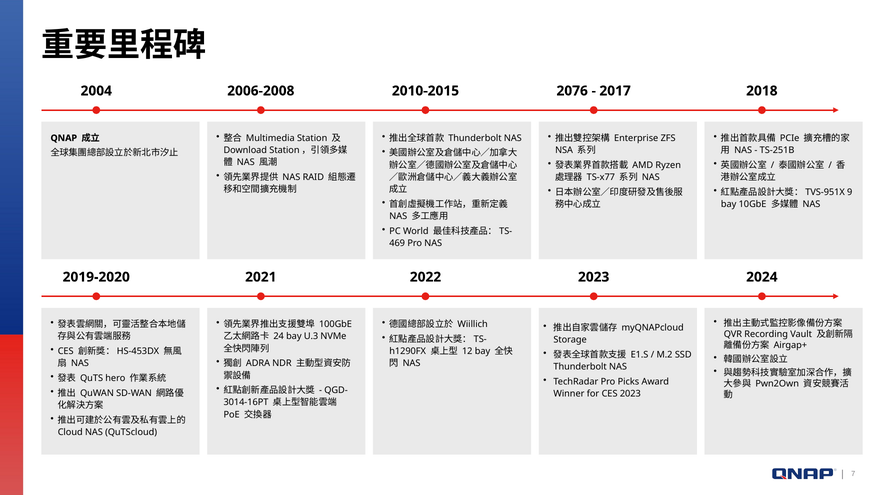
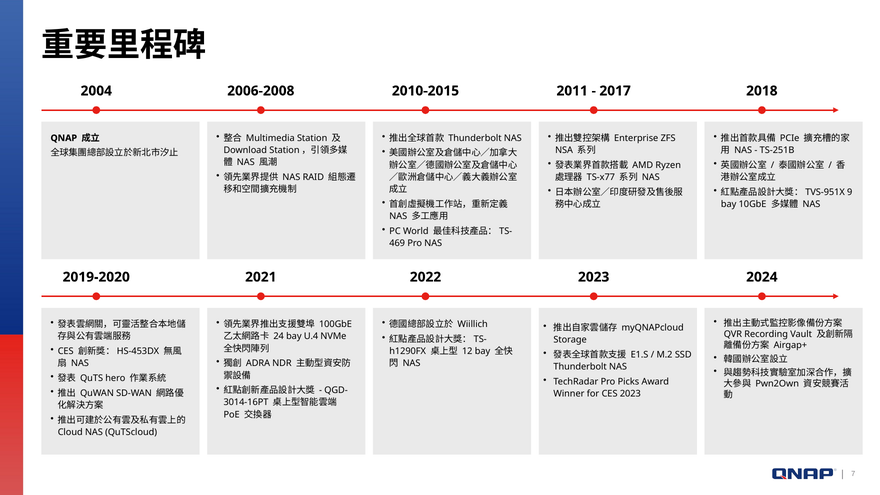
2076: 2076 -> 2011
U.3: U.3 -> U.4
